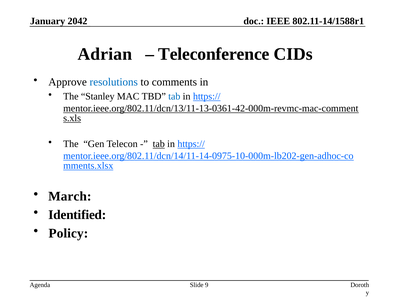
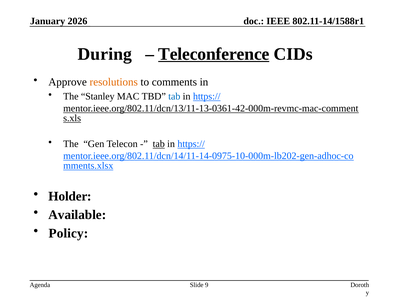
2042: 2042 -> 2026
Adrian: Adrian -> During
Teleconference underline: none -> present
resolutions colour: blue -> orange
March: March -> Holder
Identified: Identified -> Available
